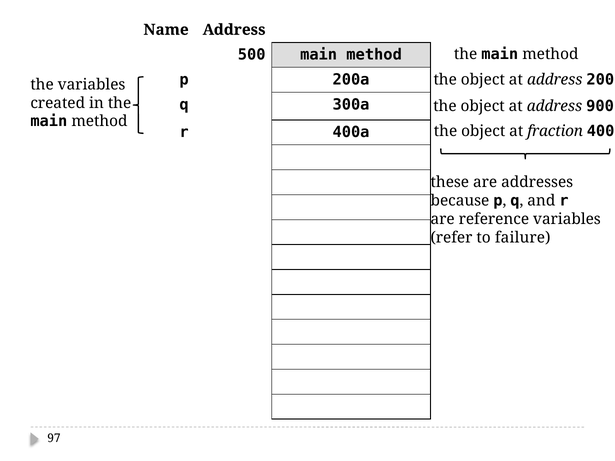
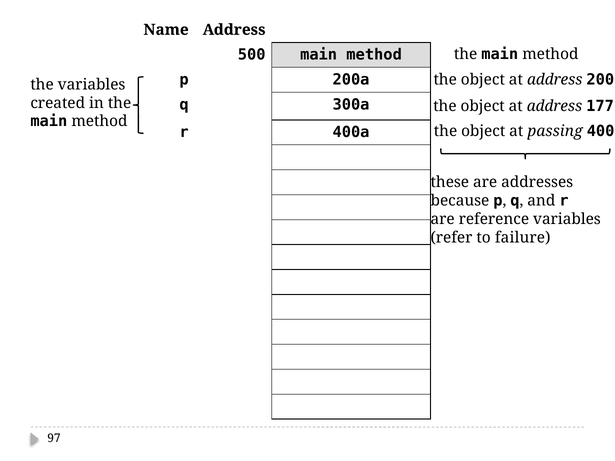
900: 900 -> 177
fraction: fraction -> passing
